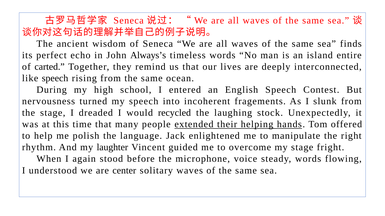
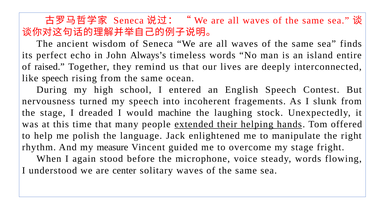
carted: carted -> raised
recycled: recycled -> machine
laughter: laughter -> measure
